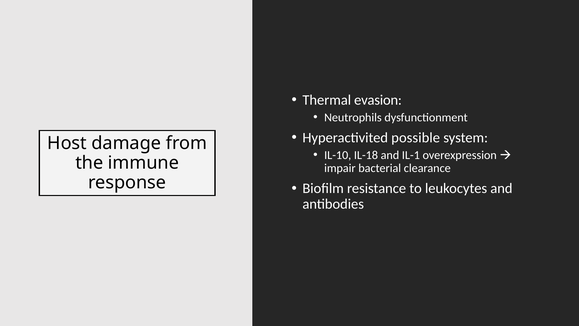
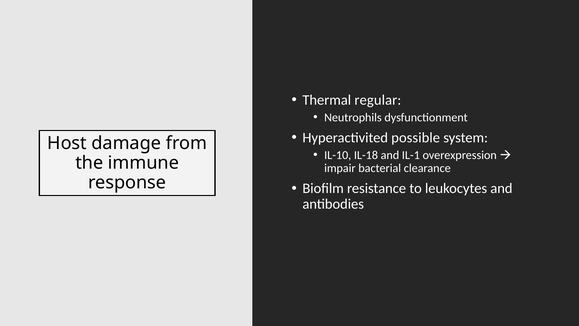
evasion: evasion -> regular
